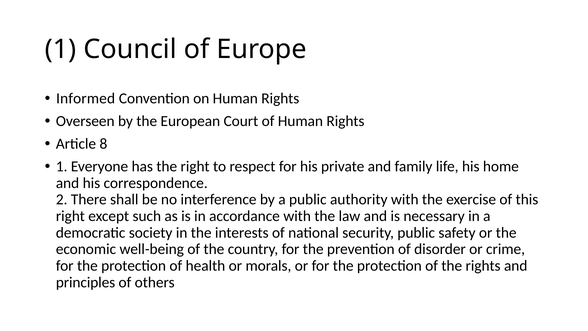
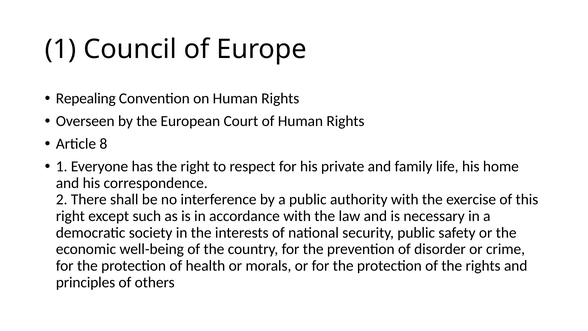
Informed: Informed -> Repealing
